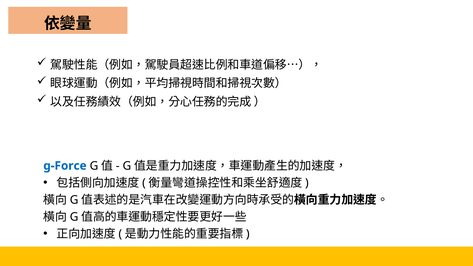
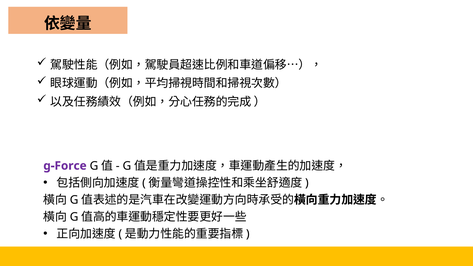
g-Force colour: blue -> purple
